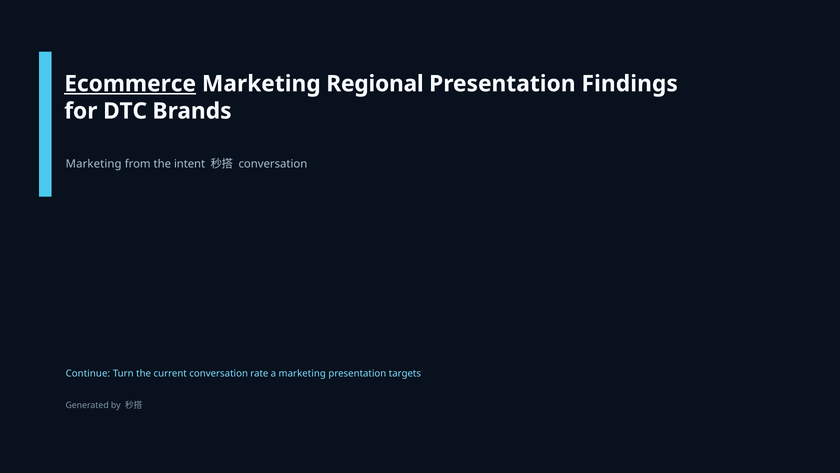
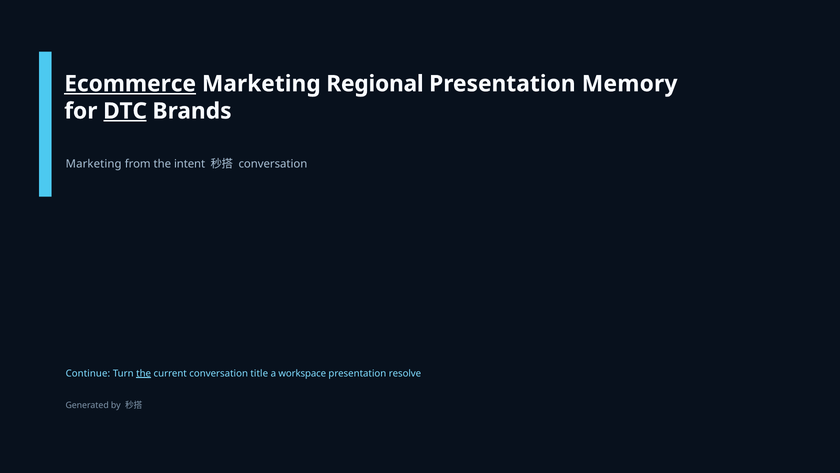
Findings: Findings -> Memory
DTC underline: none -> present
the at (144, 373) underline: none -> present
rate: rate -> title
a marketing: marketing -> workspace
targets: targets -> resolve
